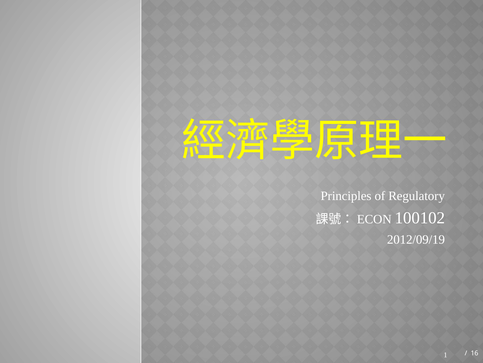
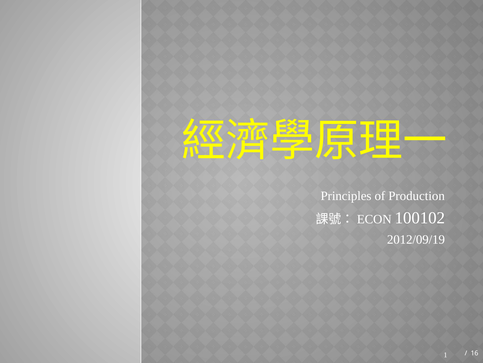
Regulatory: Regulatory -> Production
